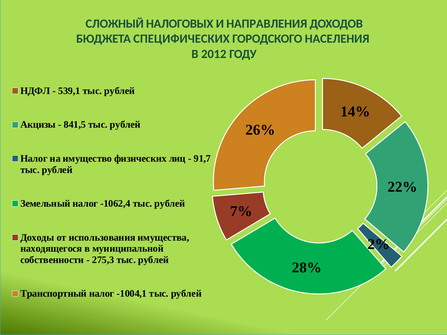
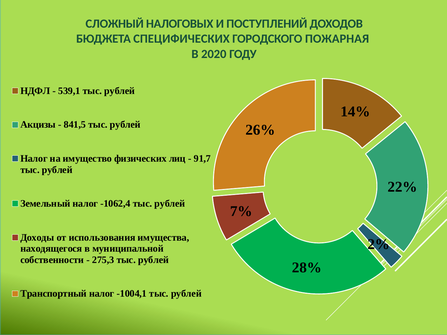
НАПРАВЛЕНИЯ: НАПРАВЛЕНИЯ -> ПОСТУПЛЕНИЙ
НАСЕЛЕНИЯ: НАСЕЛЕНИЯ -> ПОЖАРНАЯ
2012: 2012 -> 2020
